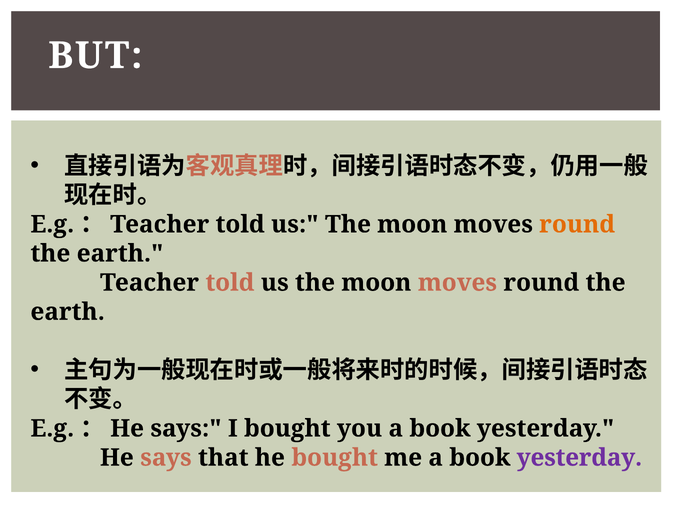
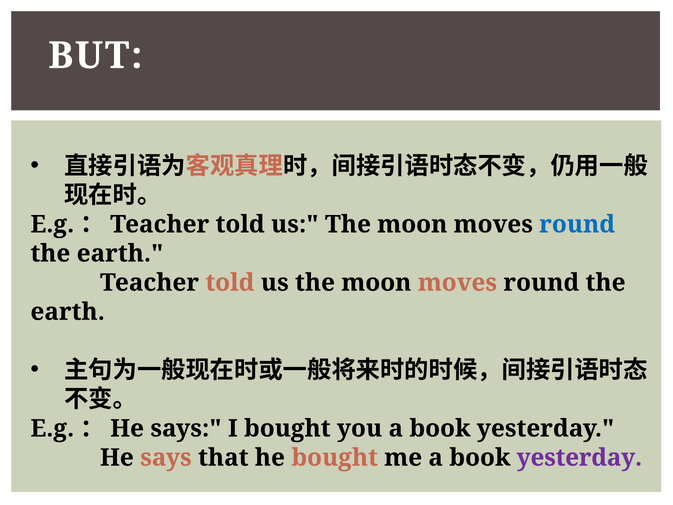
round at (577, 224) colour: orange -> blue
